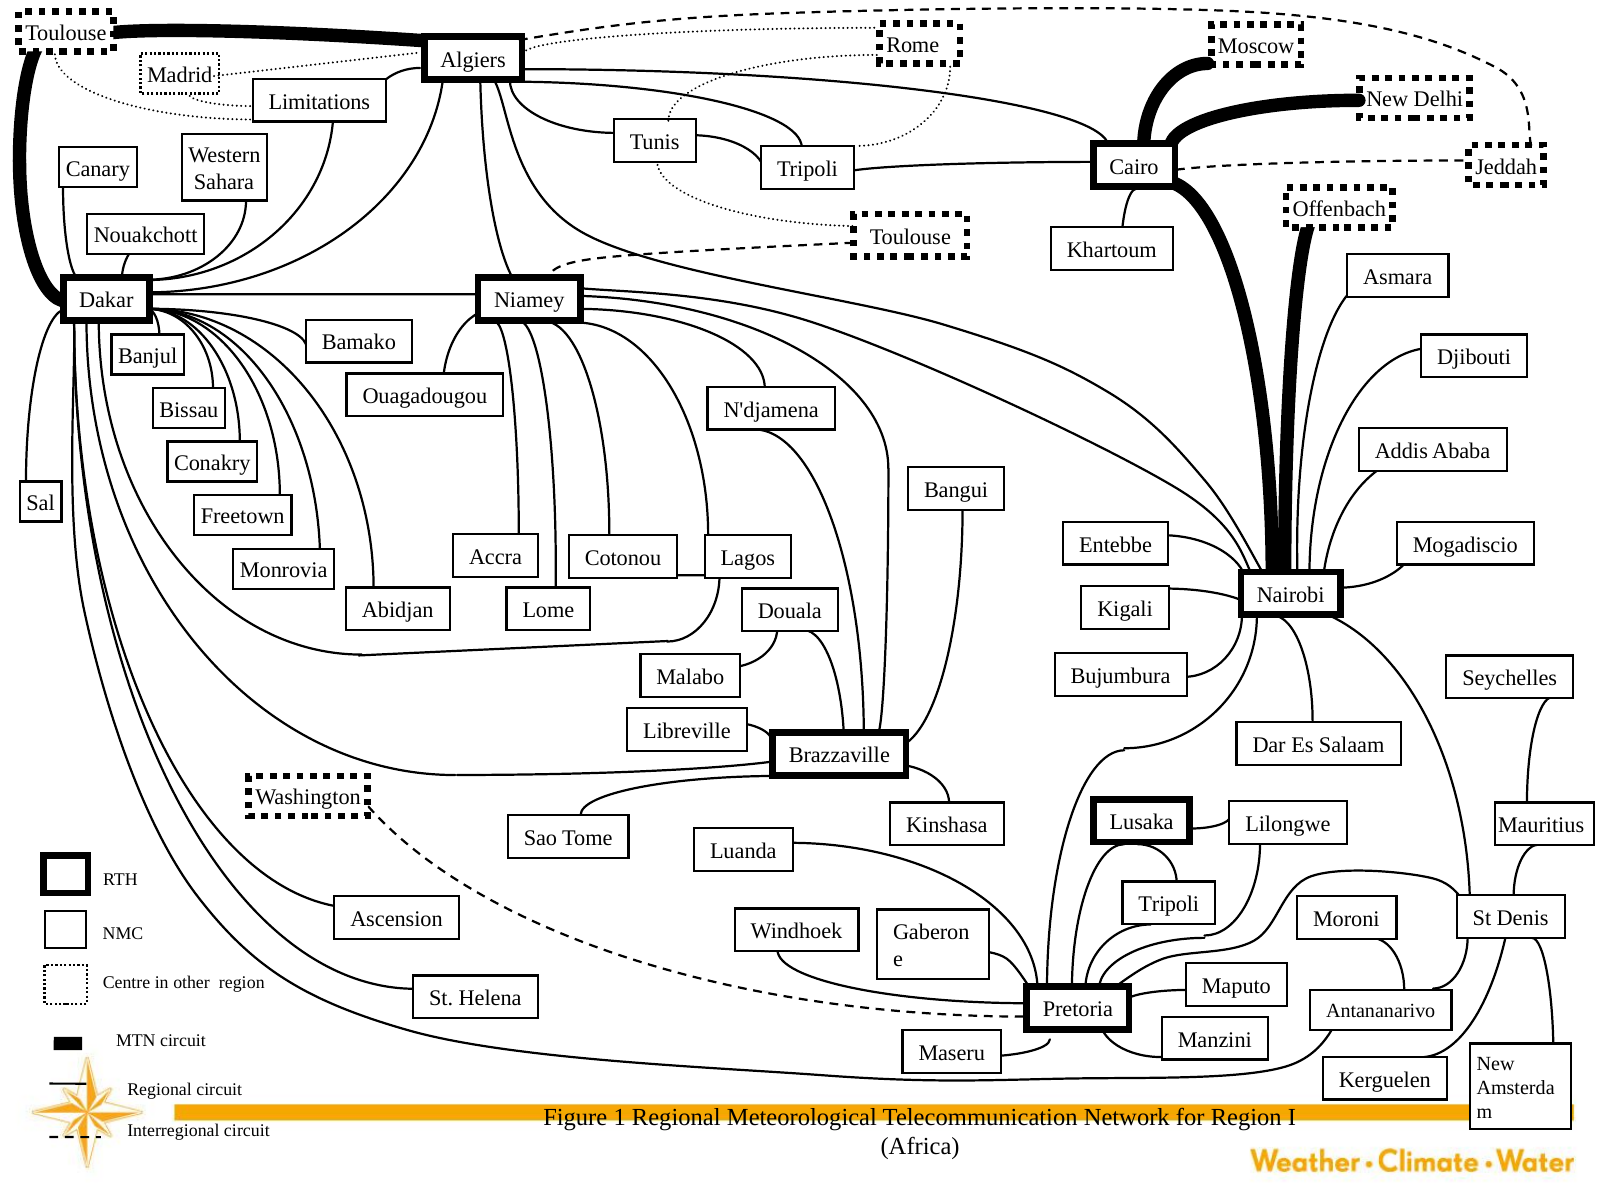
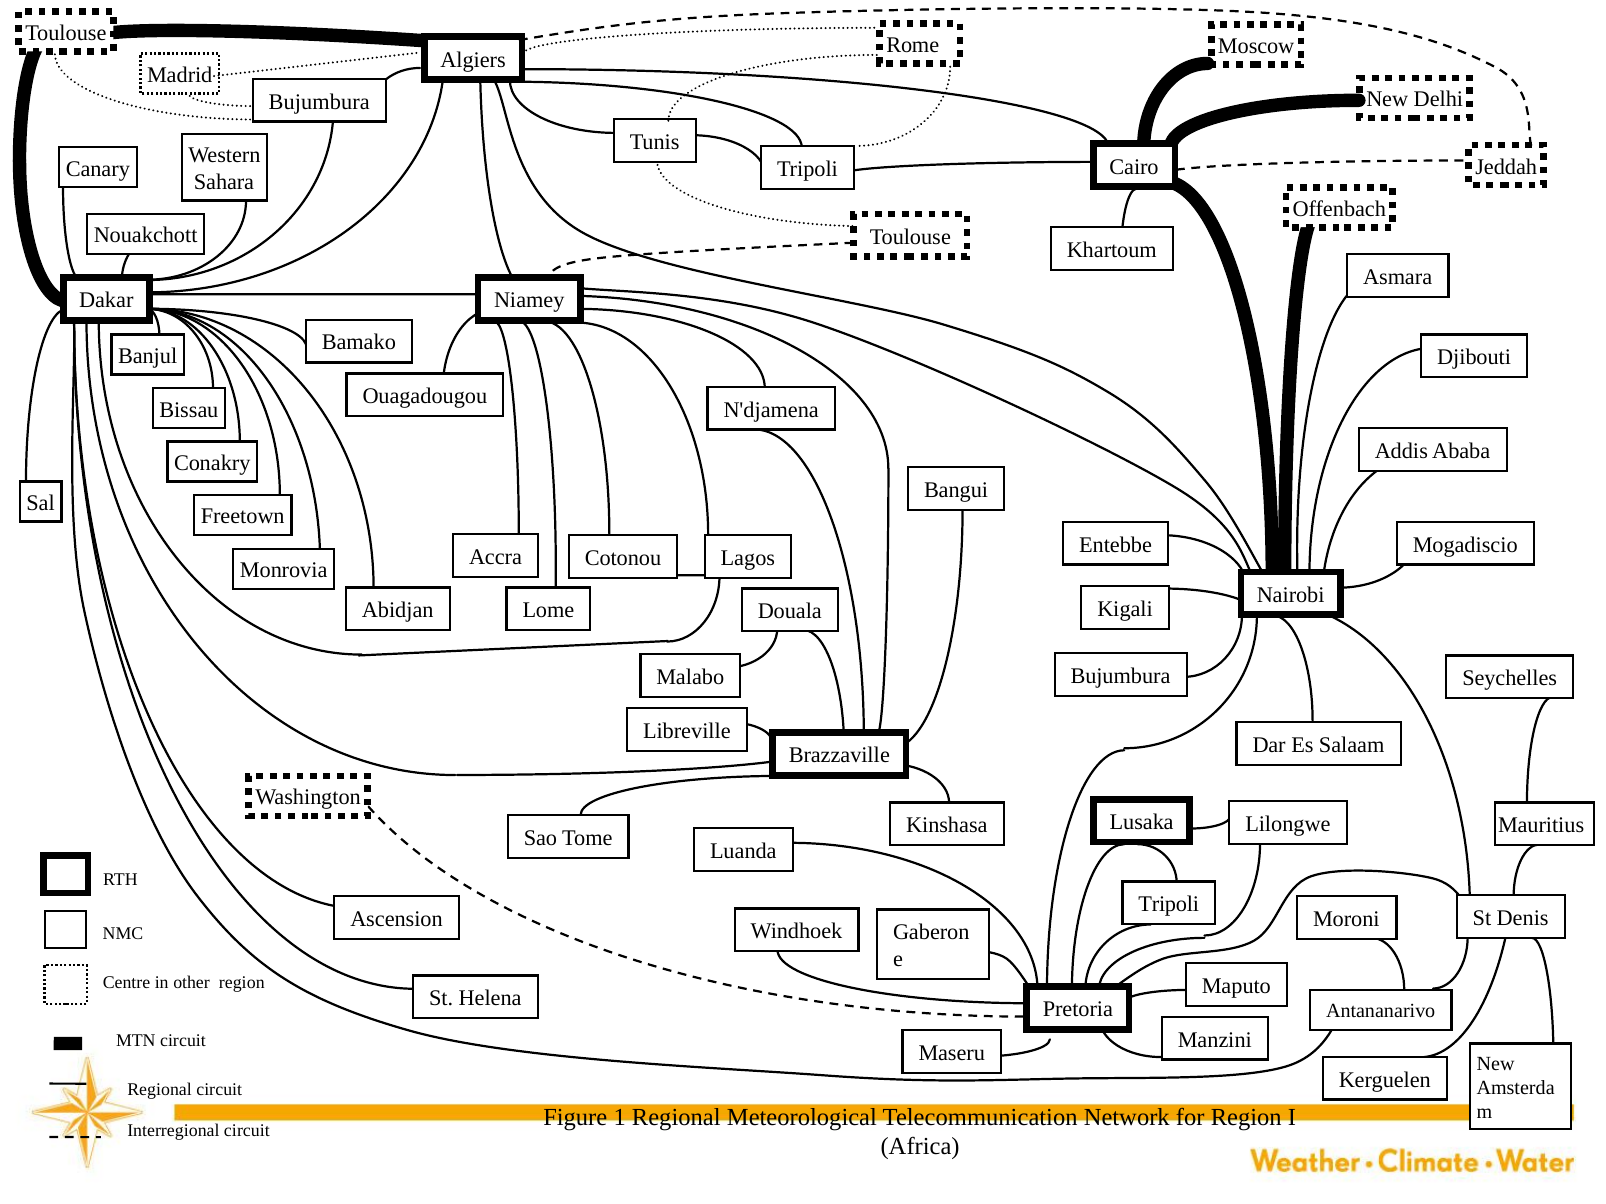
Limitations at (319, 102): Limitations -> Bujumbura
